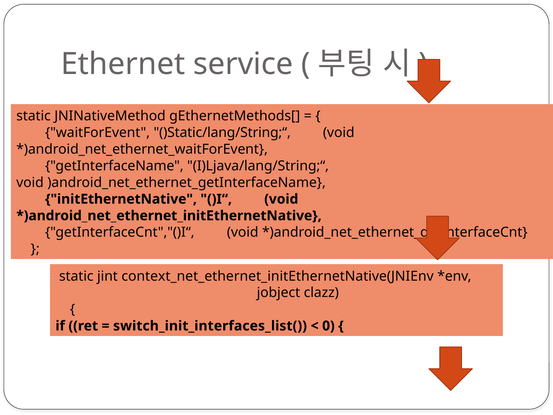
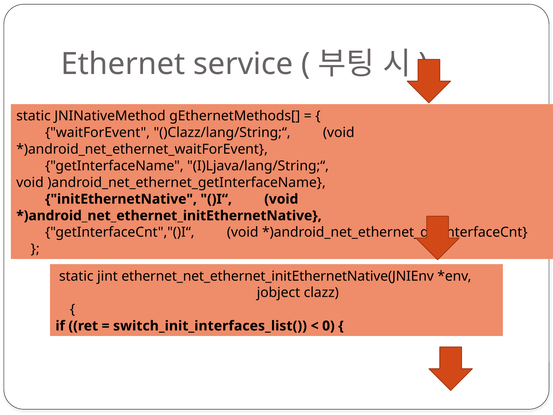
)Static/lang/String;“: )Static/lang/String;“ -> )Clazz/lang/String;“
context_net_ethernet_initEthernetNative(JNIEnv: context_net_ethernet_initEthernetNative(JNIEnv -> ethernet_net_ethernet_initEthernetNative(JNIEnv
